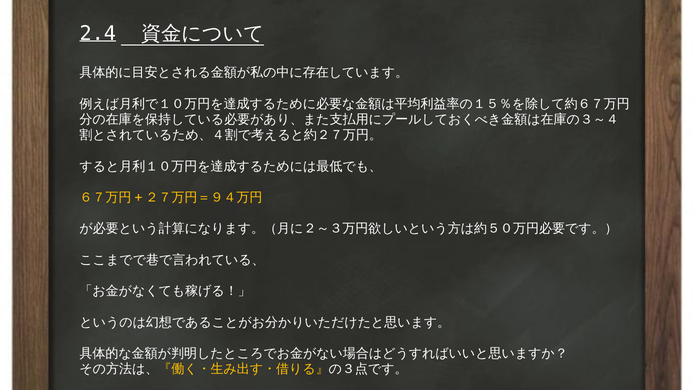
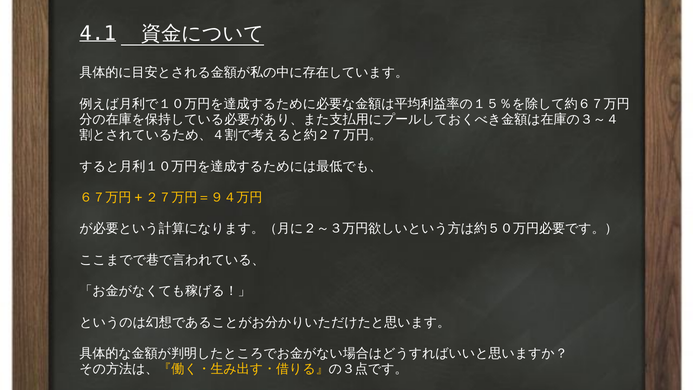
2.4: 2.4 -> 4.1
